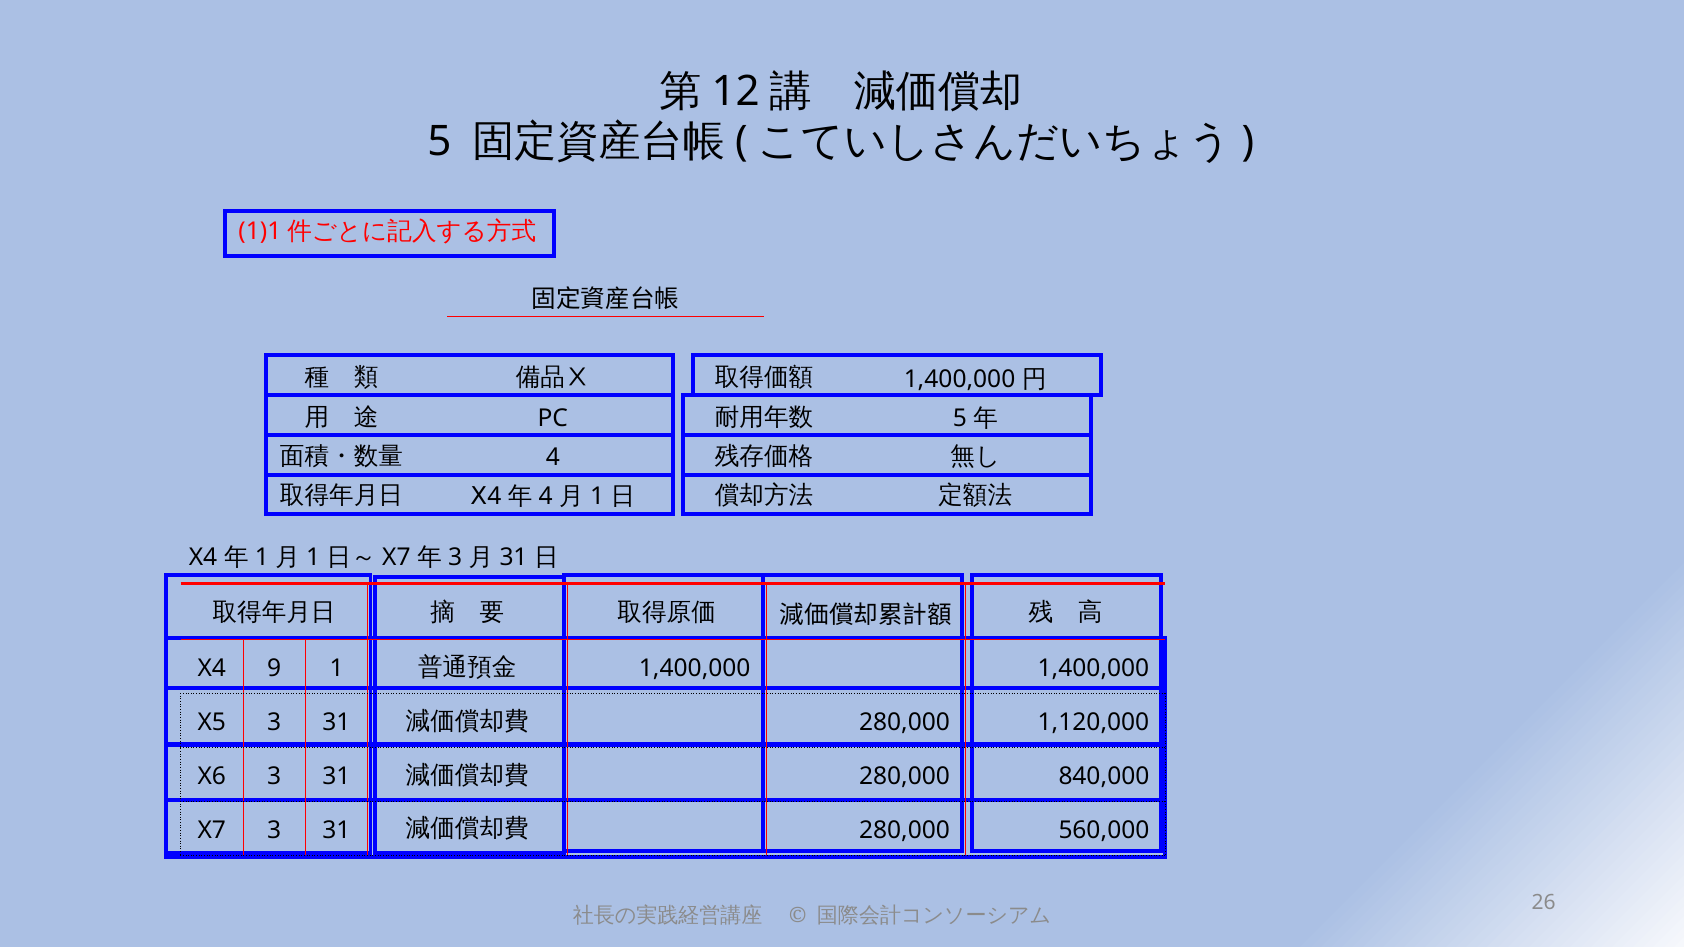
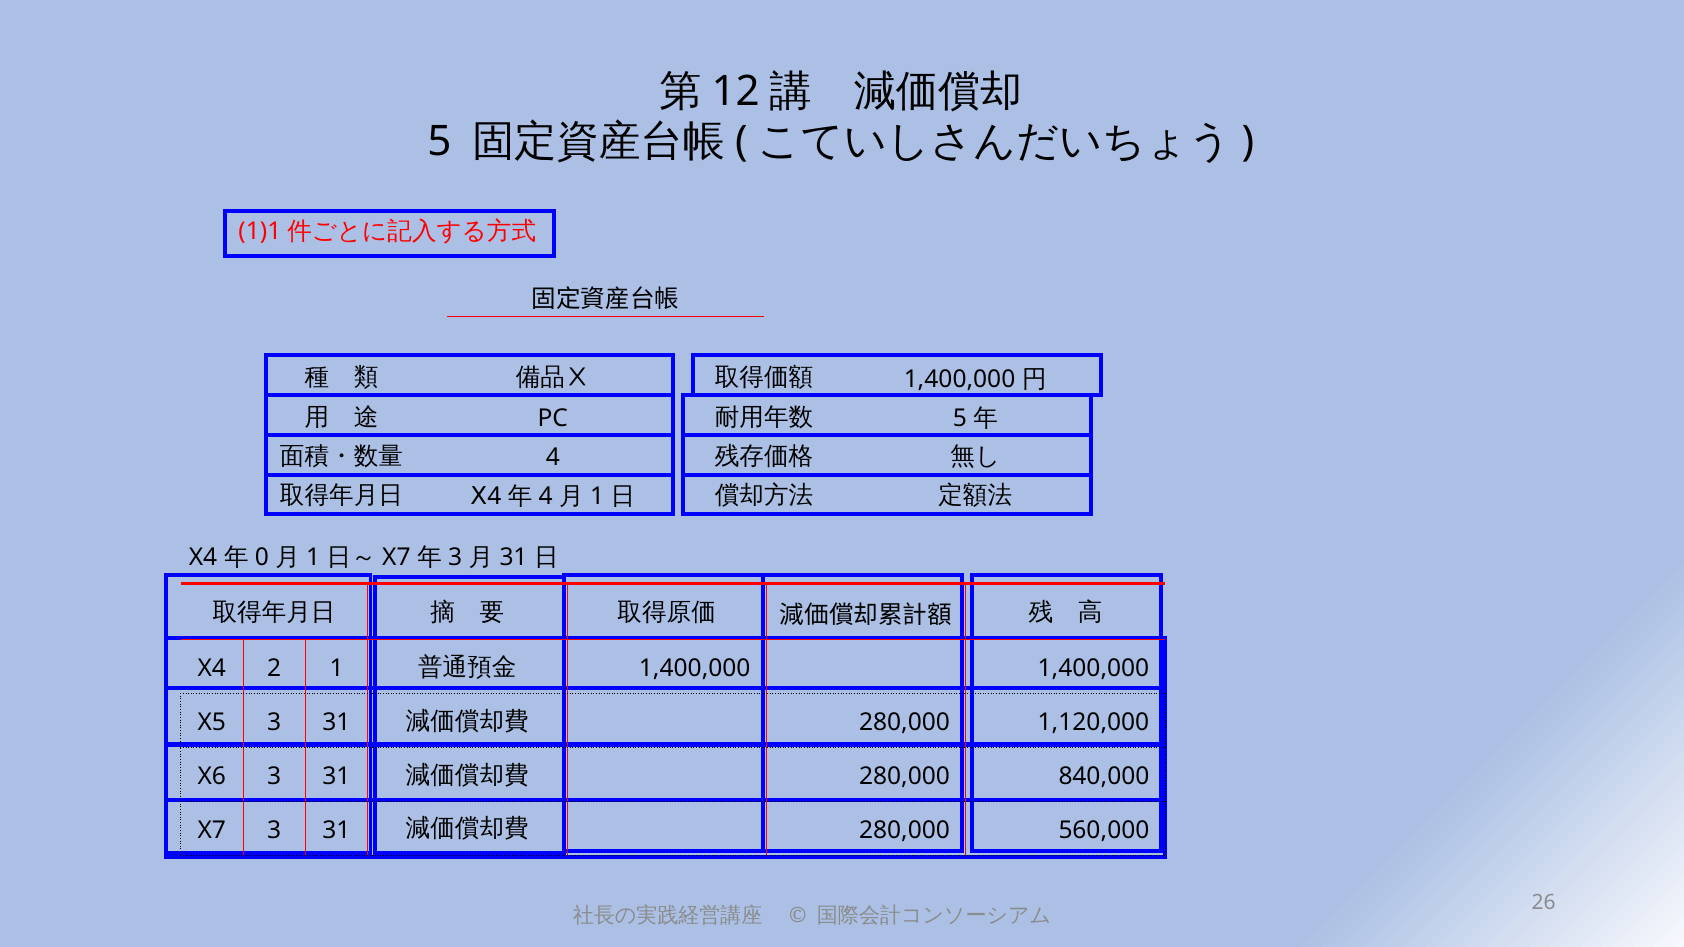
1 at (262, 558): 1 -> 0
9: 9 -> 2
